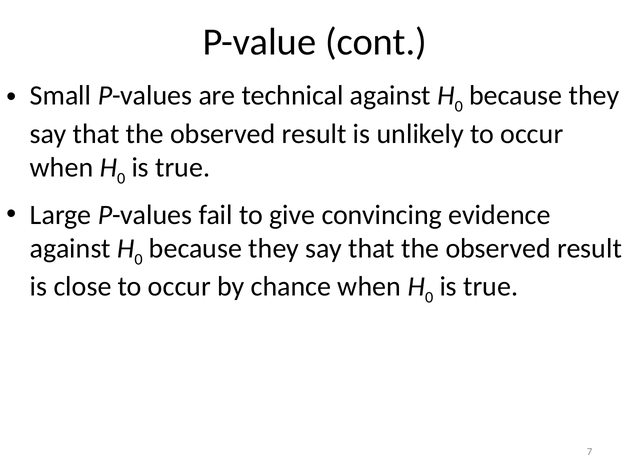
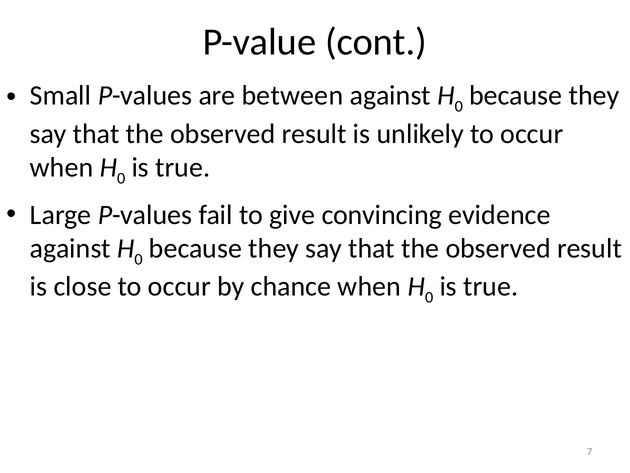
technical: technical -> between
